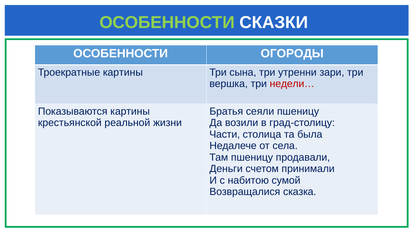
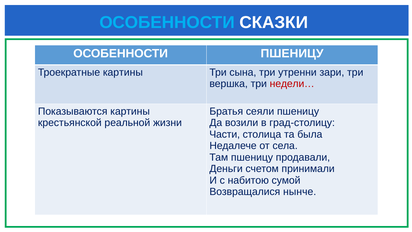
ОСОБЕННОСТИ at (167, 22) colour: light green -> light blue
ОСОБЕННОСТИ ОГОРОДЫ: ОГОРОДЫ -> ПШЕНИЦУ
сказка: сказка -> нынче
